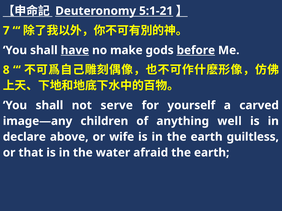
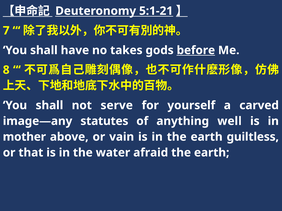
have underline: present -> none
make: make -> takes
children: children -> statutes
declare: declare -> mother
wife: wife -> vain
